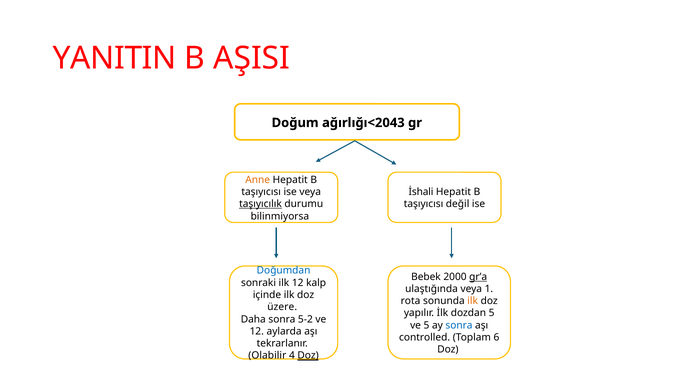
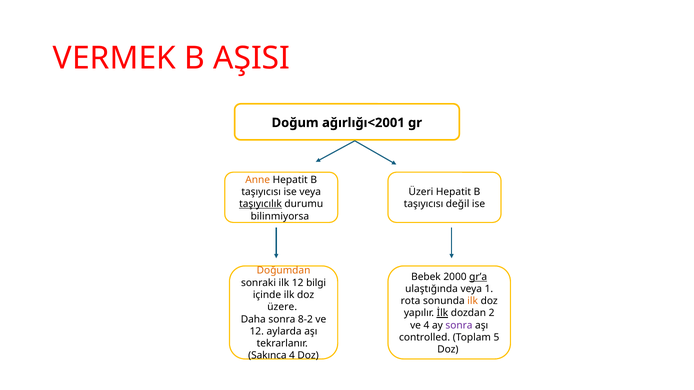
YANITIN: YANITIN -> VERMEK
ağırlığı<2043: ağırlığı<2043 -> ağırlığı<2001
İshali: İshali -> Üzeri
Doğumdan colour: blue -> orange
kalp: kalp -> bilgi
İlk underline: none -> present
dozdan 5: 5 -> 2
5-2: 5-2 -> 8-2
ve 5: 5 -> 4
sonra at (459, 326) colour: blue -> purple
6: 6 -> 5
Olabilir: Olabilir -> Sakınca
Doz at (308, 356) underline: present -> none
